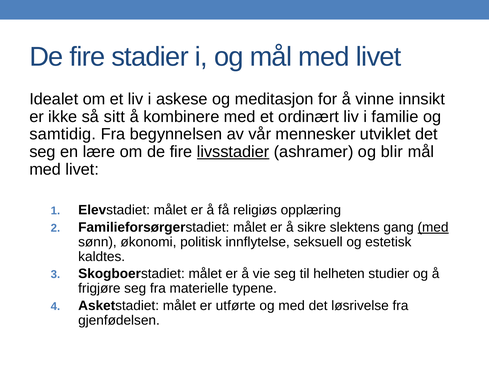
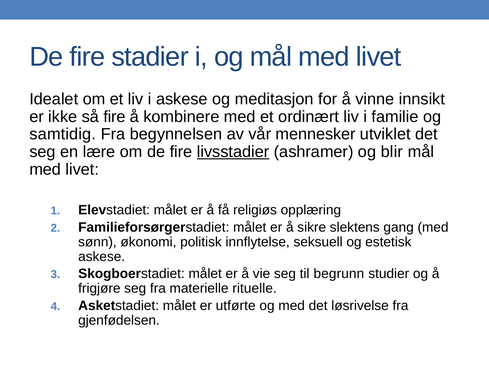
så sitt: sitt -> fire
med at (433, 227) underline: present -> none
kaldtes at (102, 256): kaldtes -> askese
helheten: helheten -> begrunn
typene: typene -> rituelle
